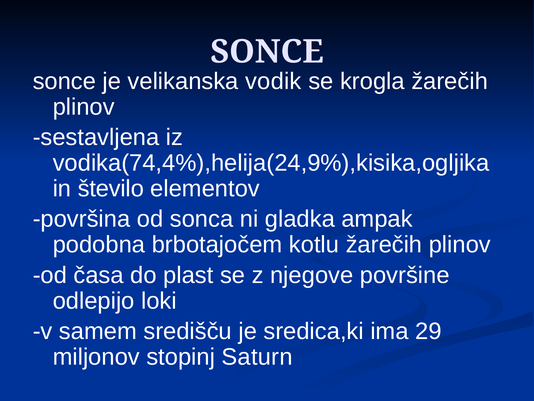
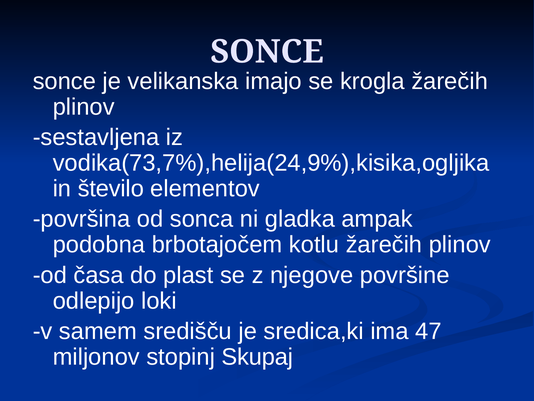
vodik: vodik -> imajo
vodika(74,4%),helija(24,9%),kisika,ogljika: vodika(74,4%),helija(24,9%),kisika,ogljika -> vodika(73,7%),helija(24,9%),kisika,ogljika
29: 29 -> 47
Saturn: Saturn -> Skupaj
